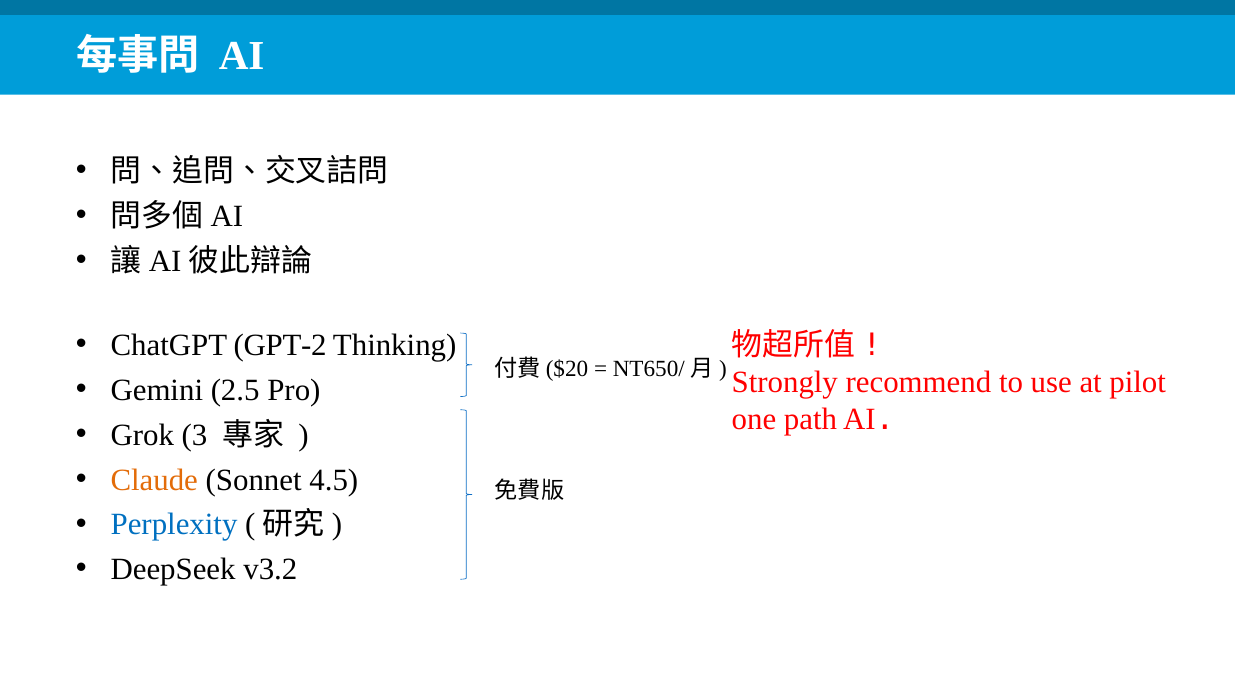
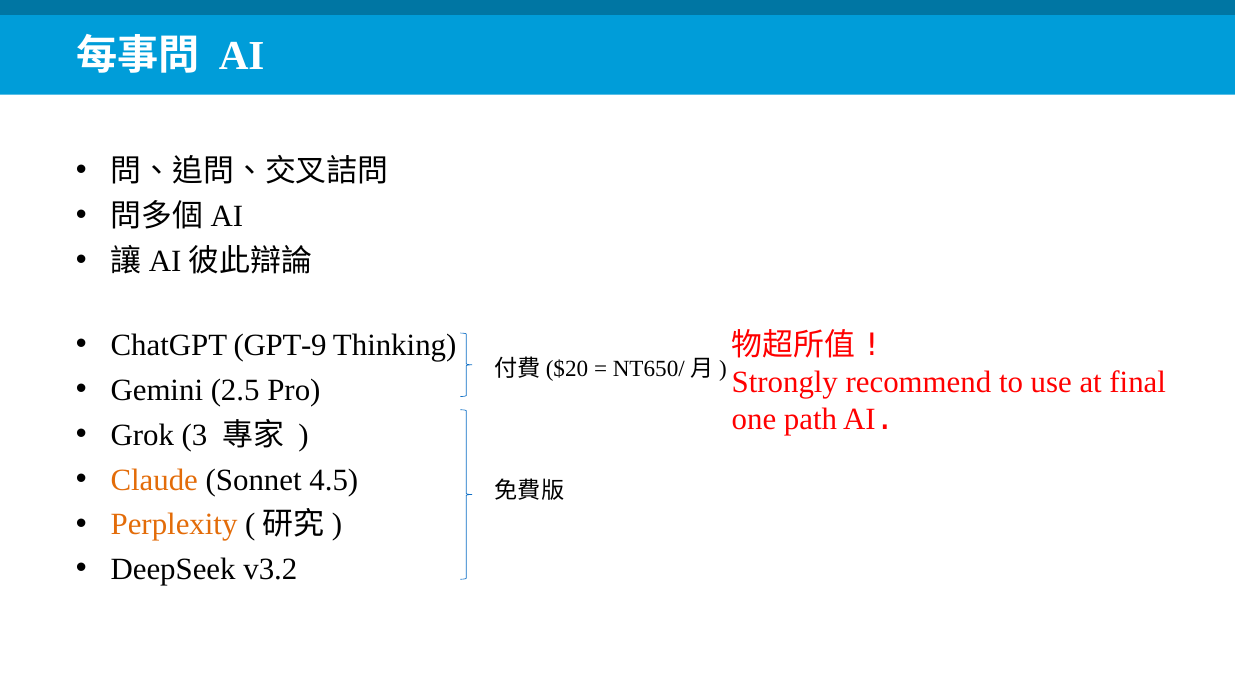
GPT-2: GPT-2 -> GPT-9
pilot: pilot -> final
Perplexity colour: blue -> orange
